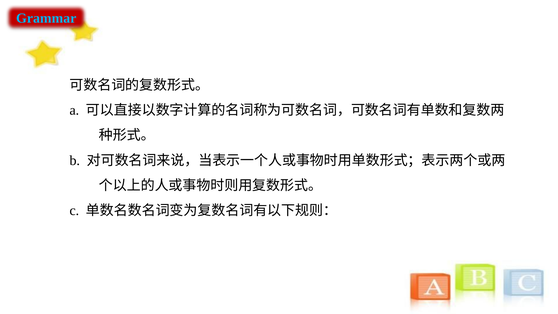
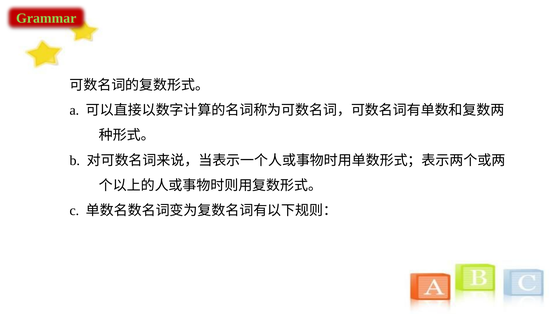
Grammar colour: light blue -> light green
